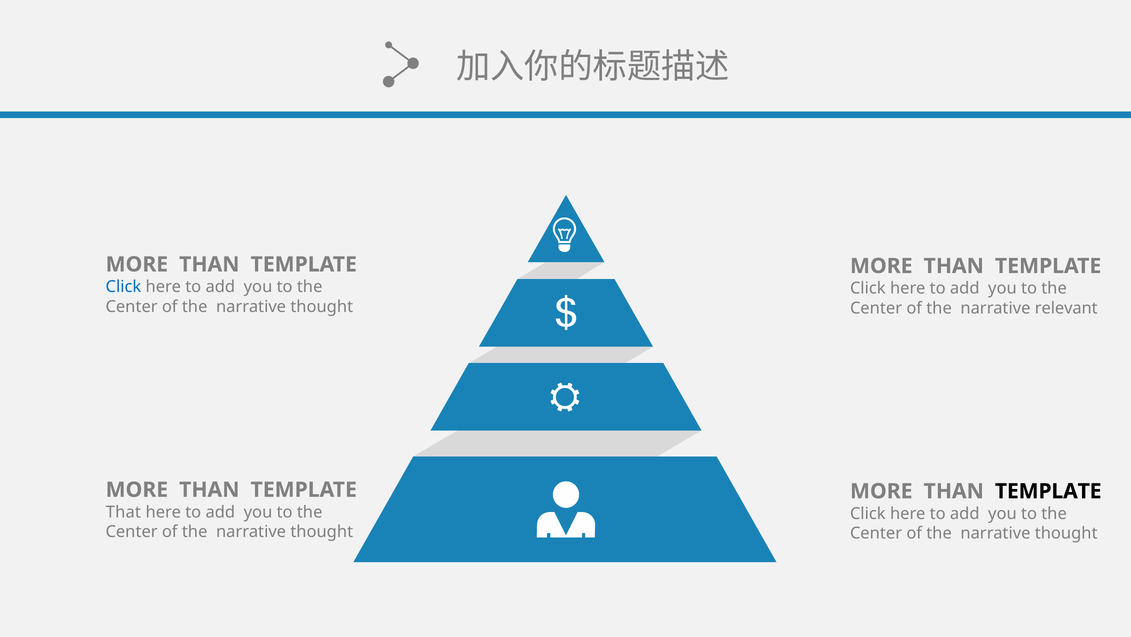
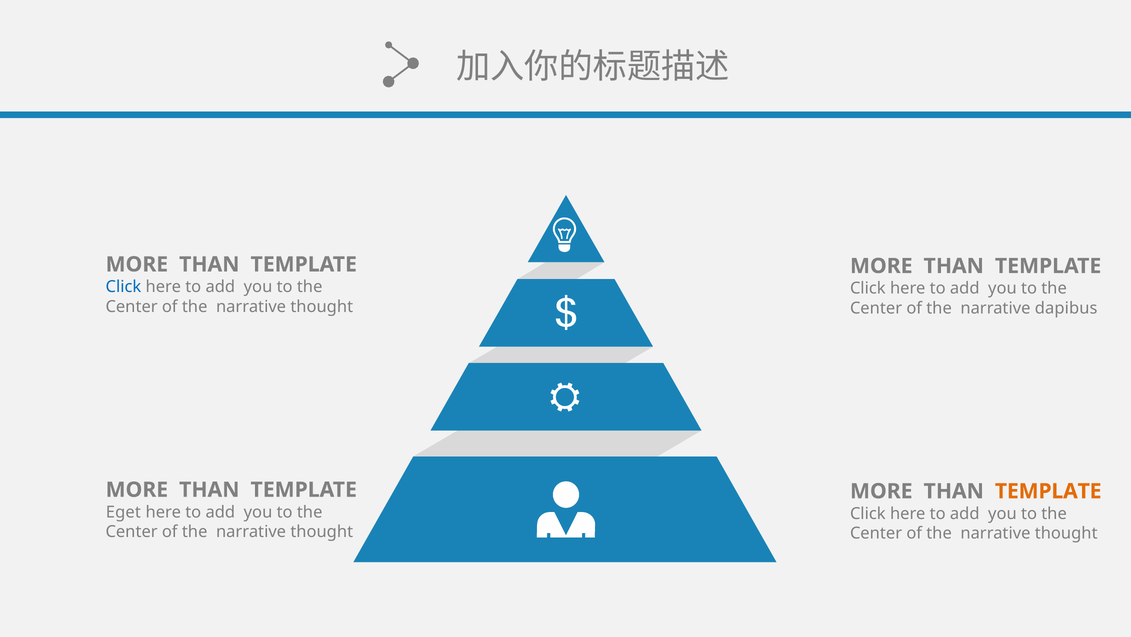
relevant: relevant -> dapibus
TEMPLATE at (1048, 491) colour: black -> orange
That: That -> Eget
